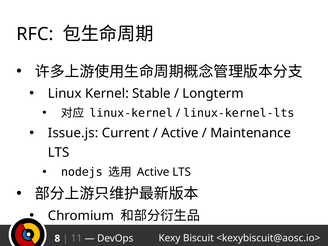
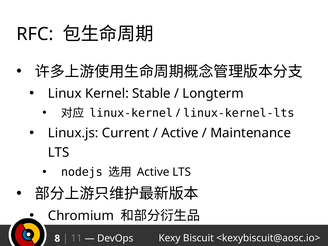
Issue.js: Issue.js -> Linux.js
